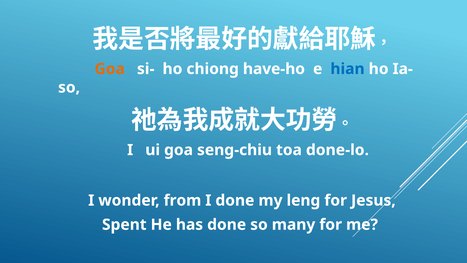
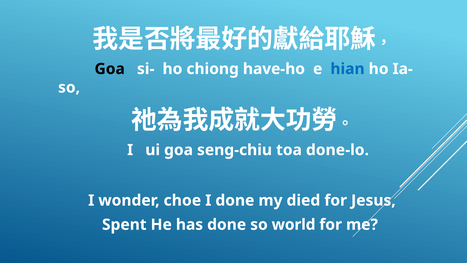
Goa at (110, 69) colour: orange -> black
from: from -> choe
leng: leng -> died
many: many -> world
